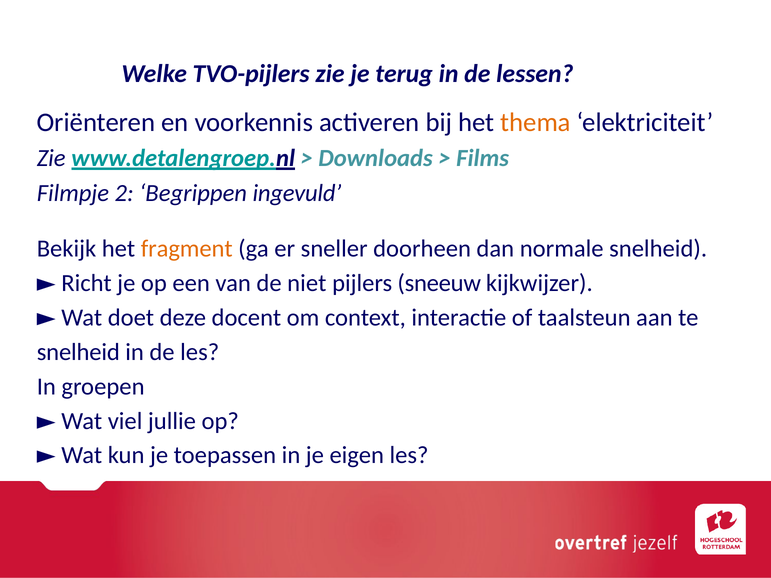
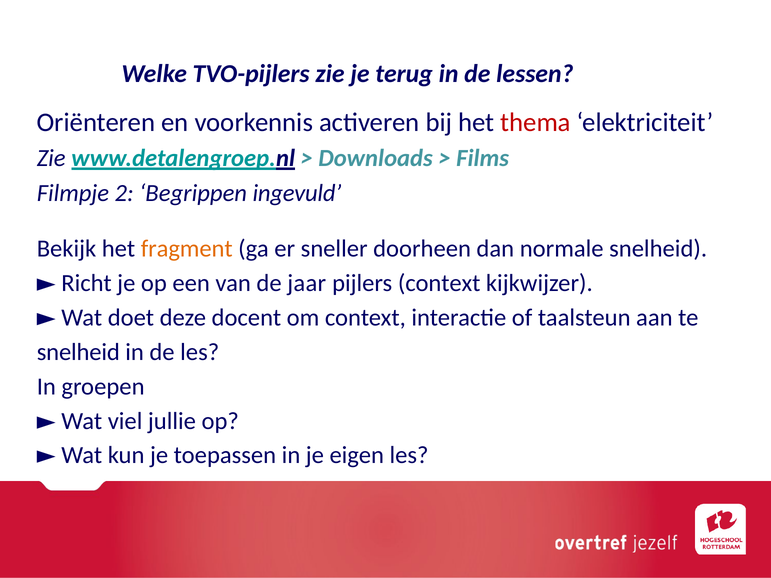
thema colour: orange -> red
niet: niet -> jaar
pijlers sneeuw: sneeuw -> context
